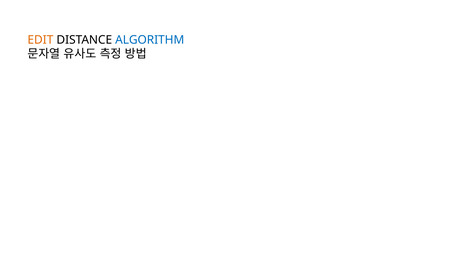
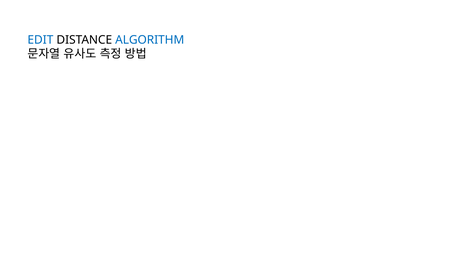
EDIT colour: orange -> blue
